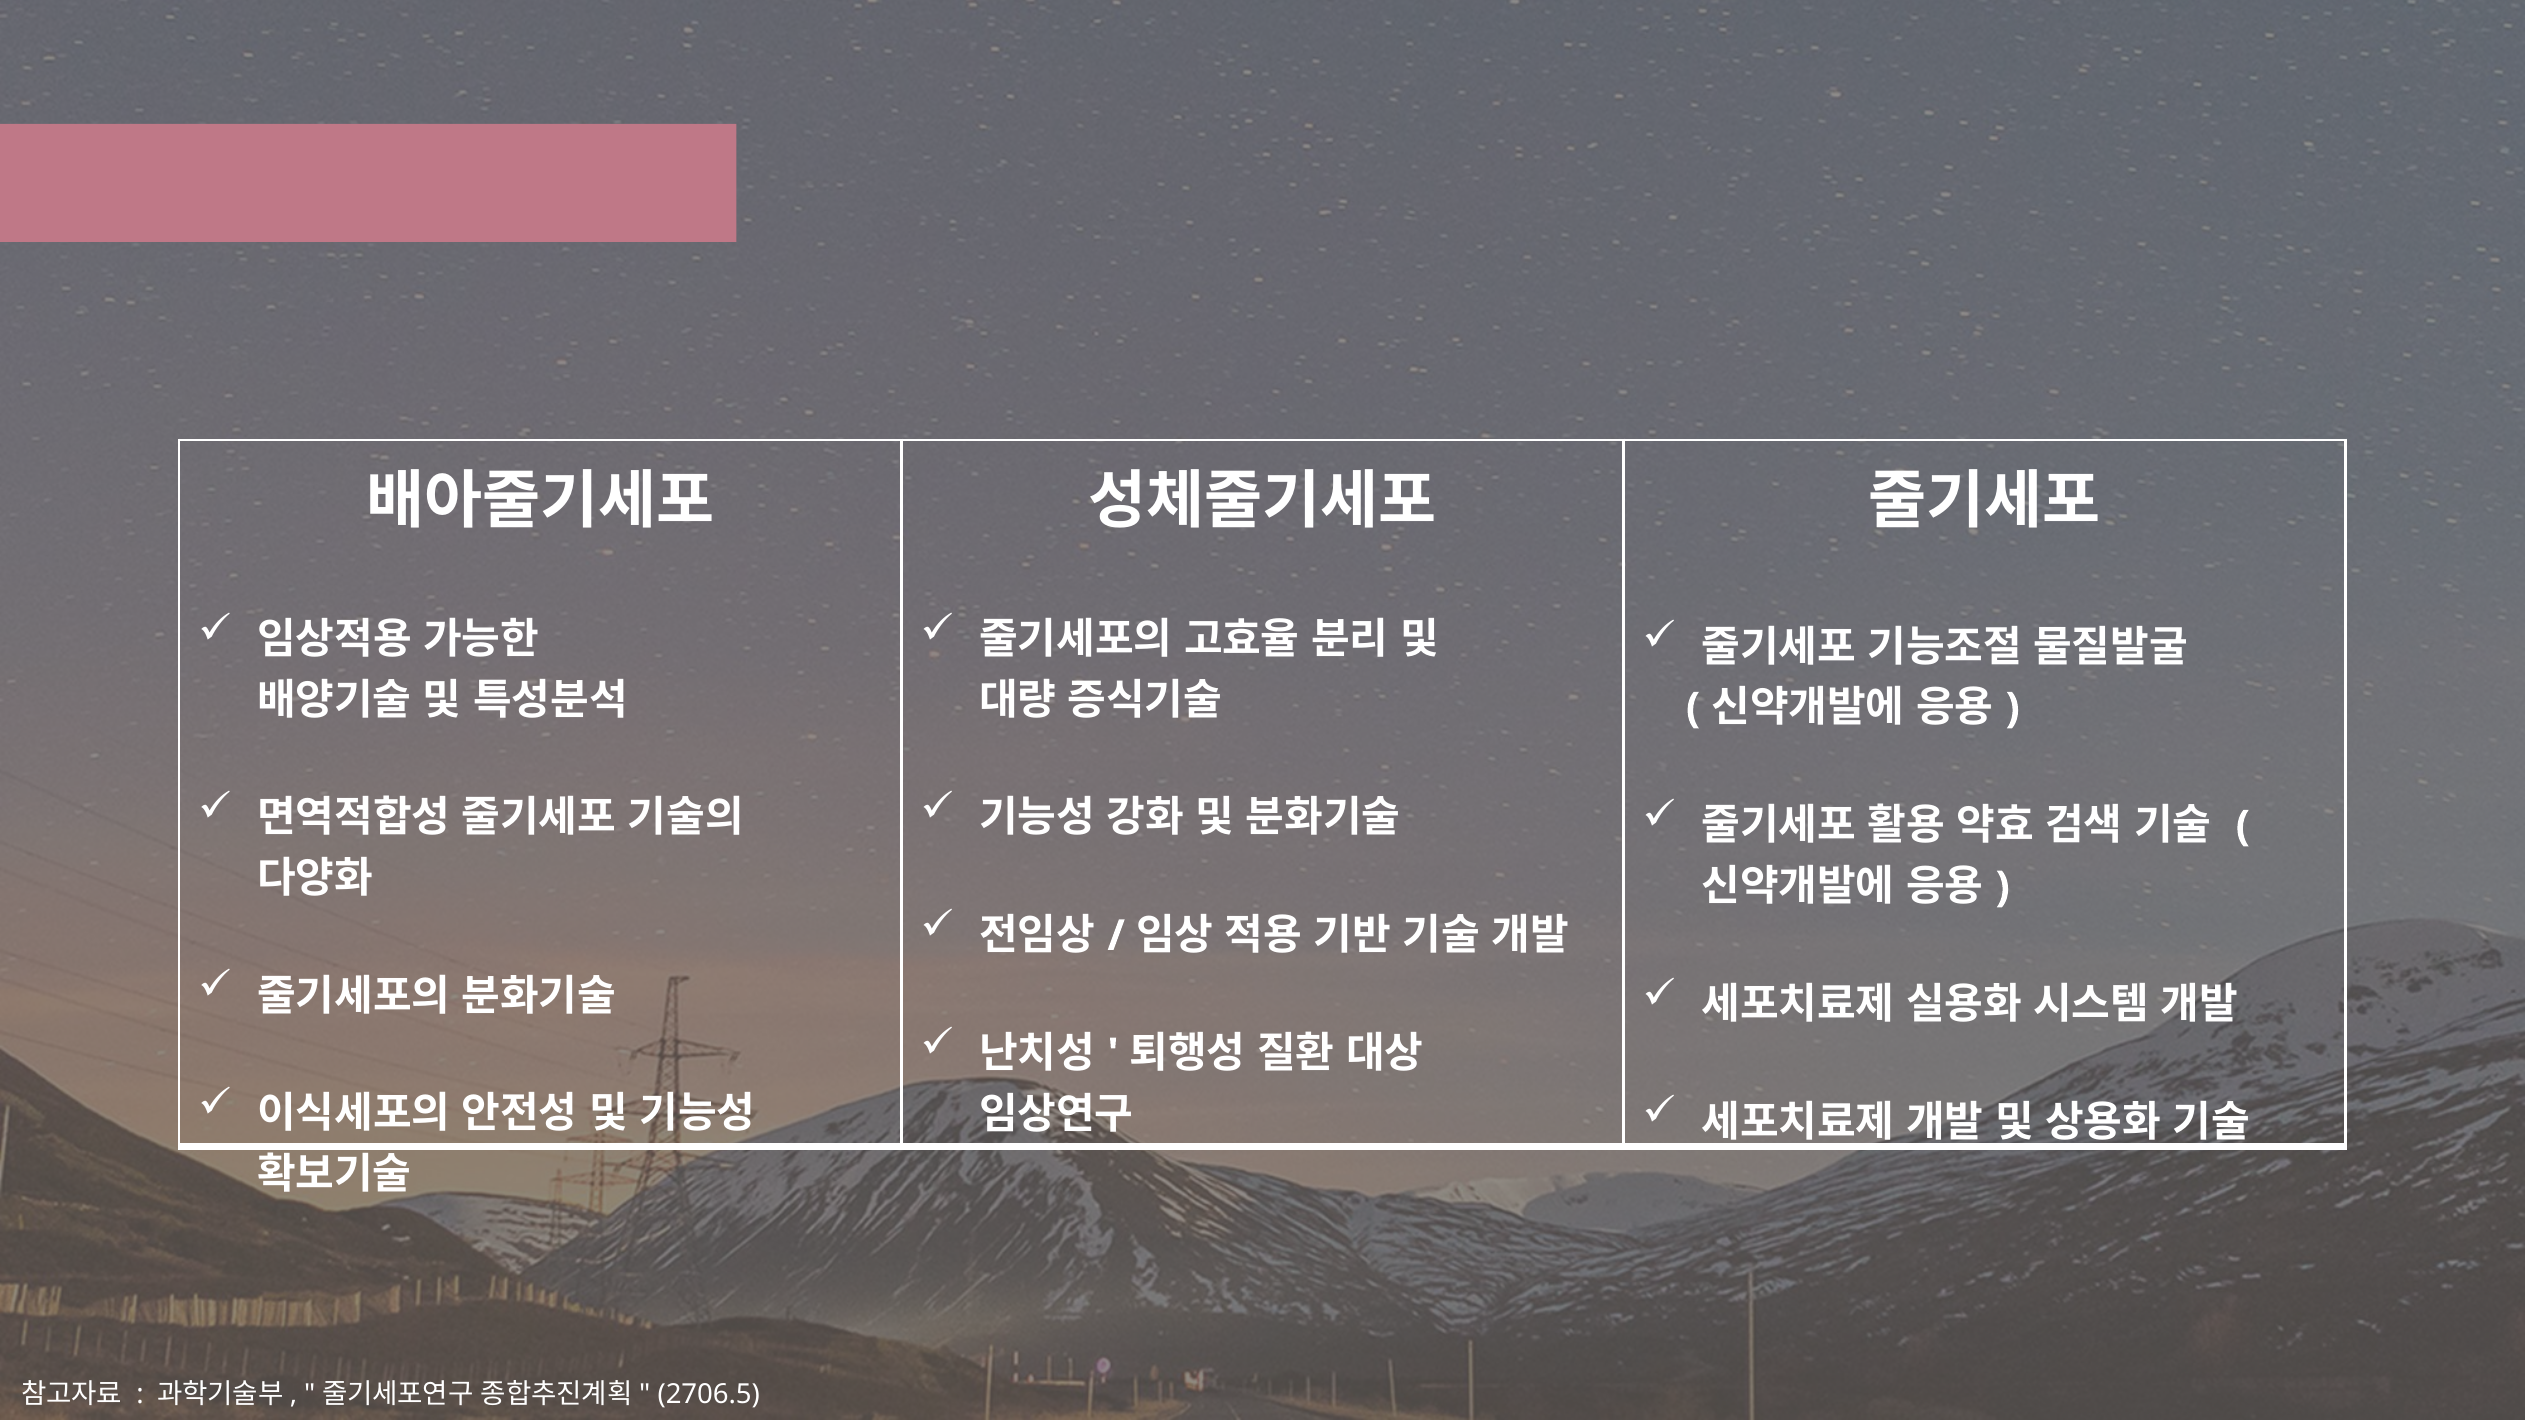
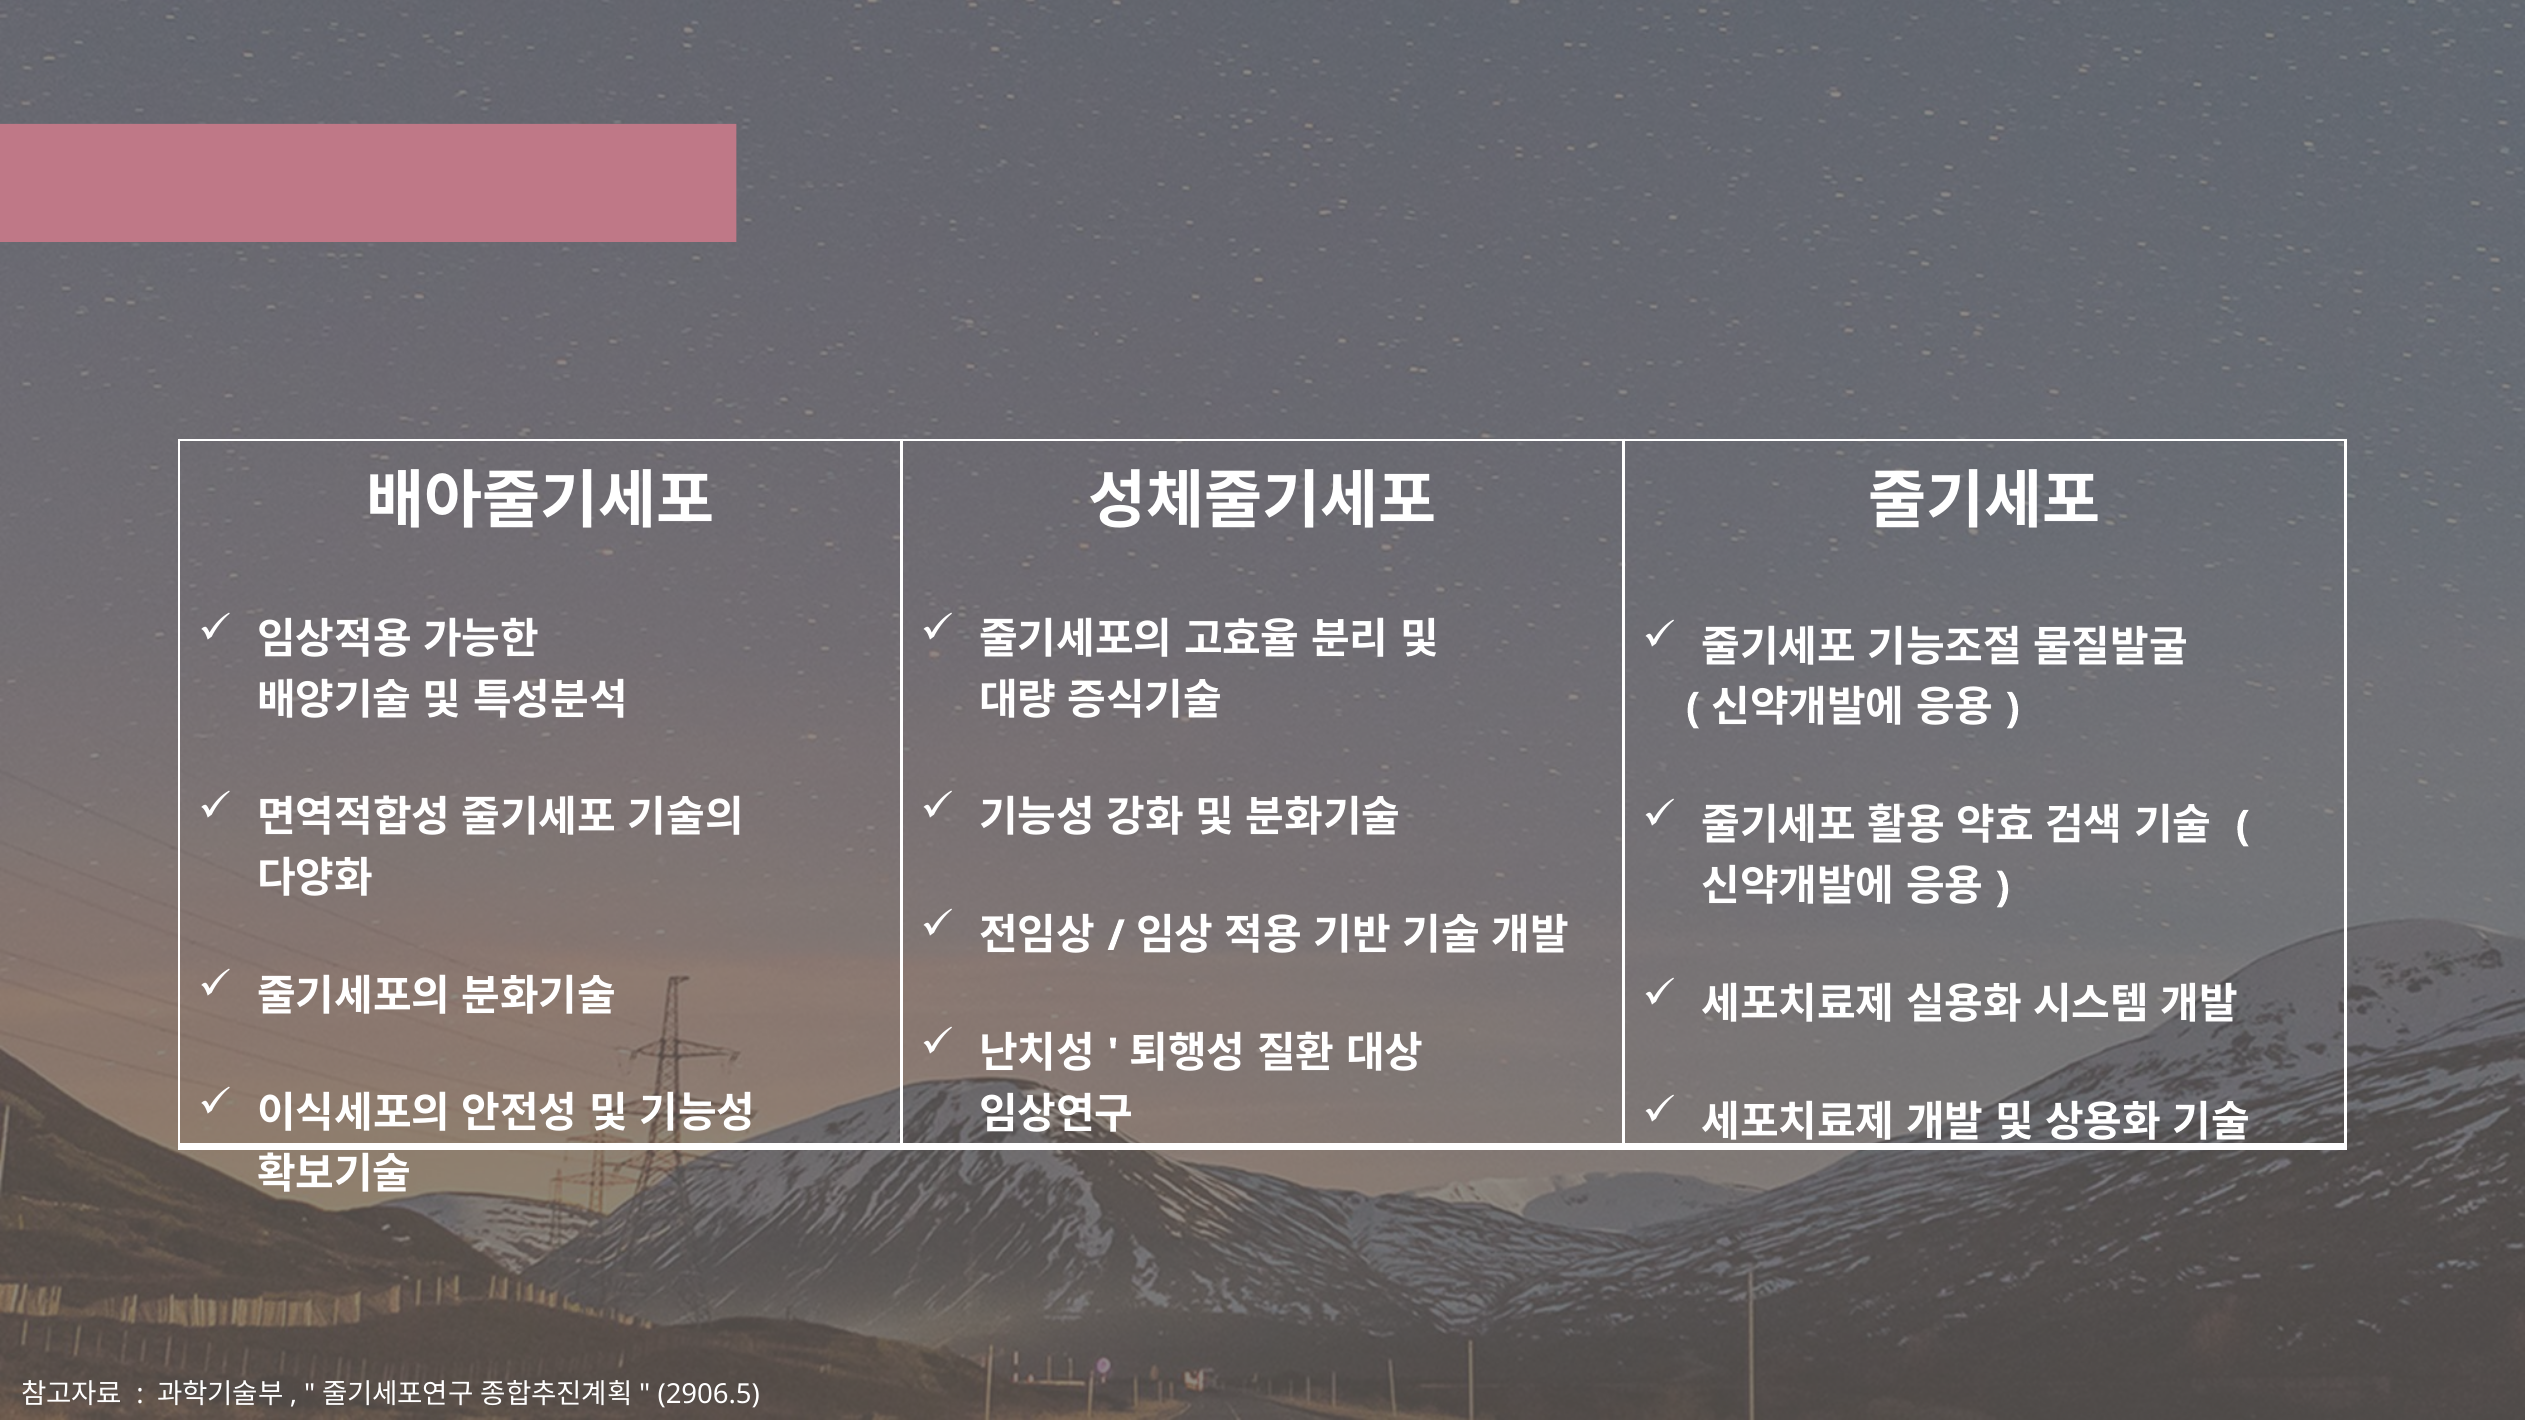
2706.5: 2706.5 -> 2906.5
